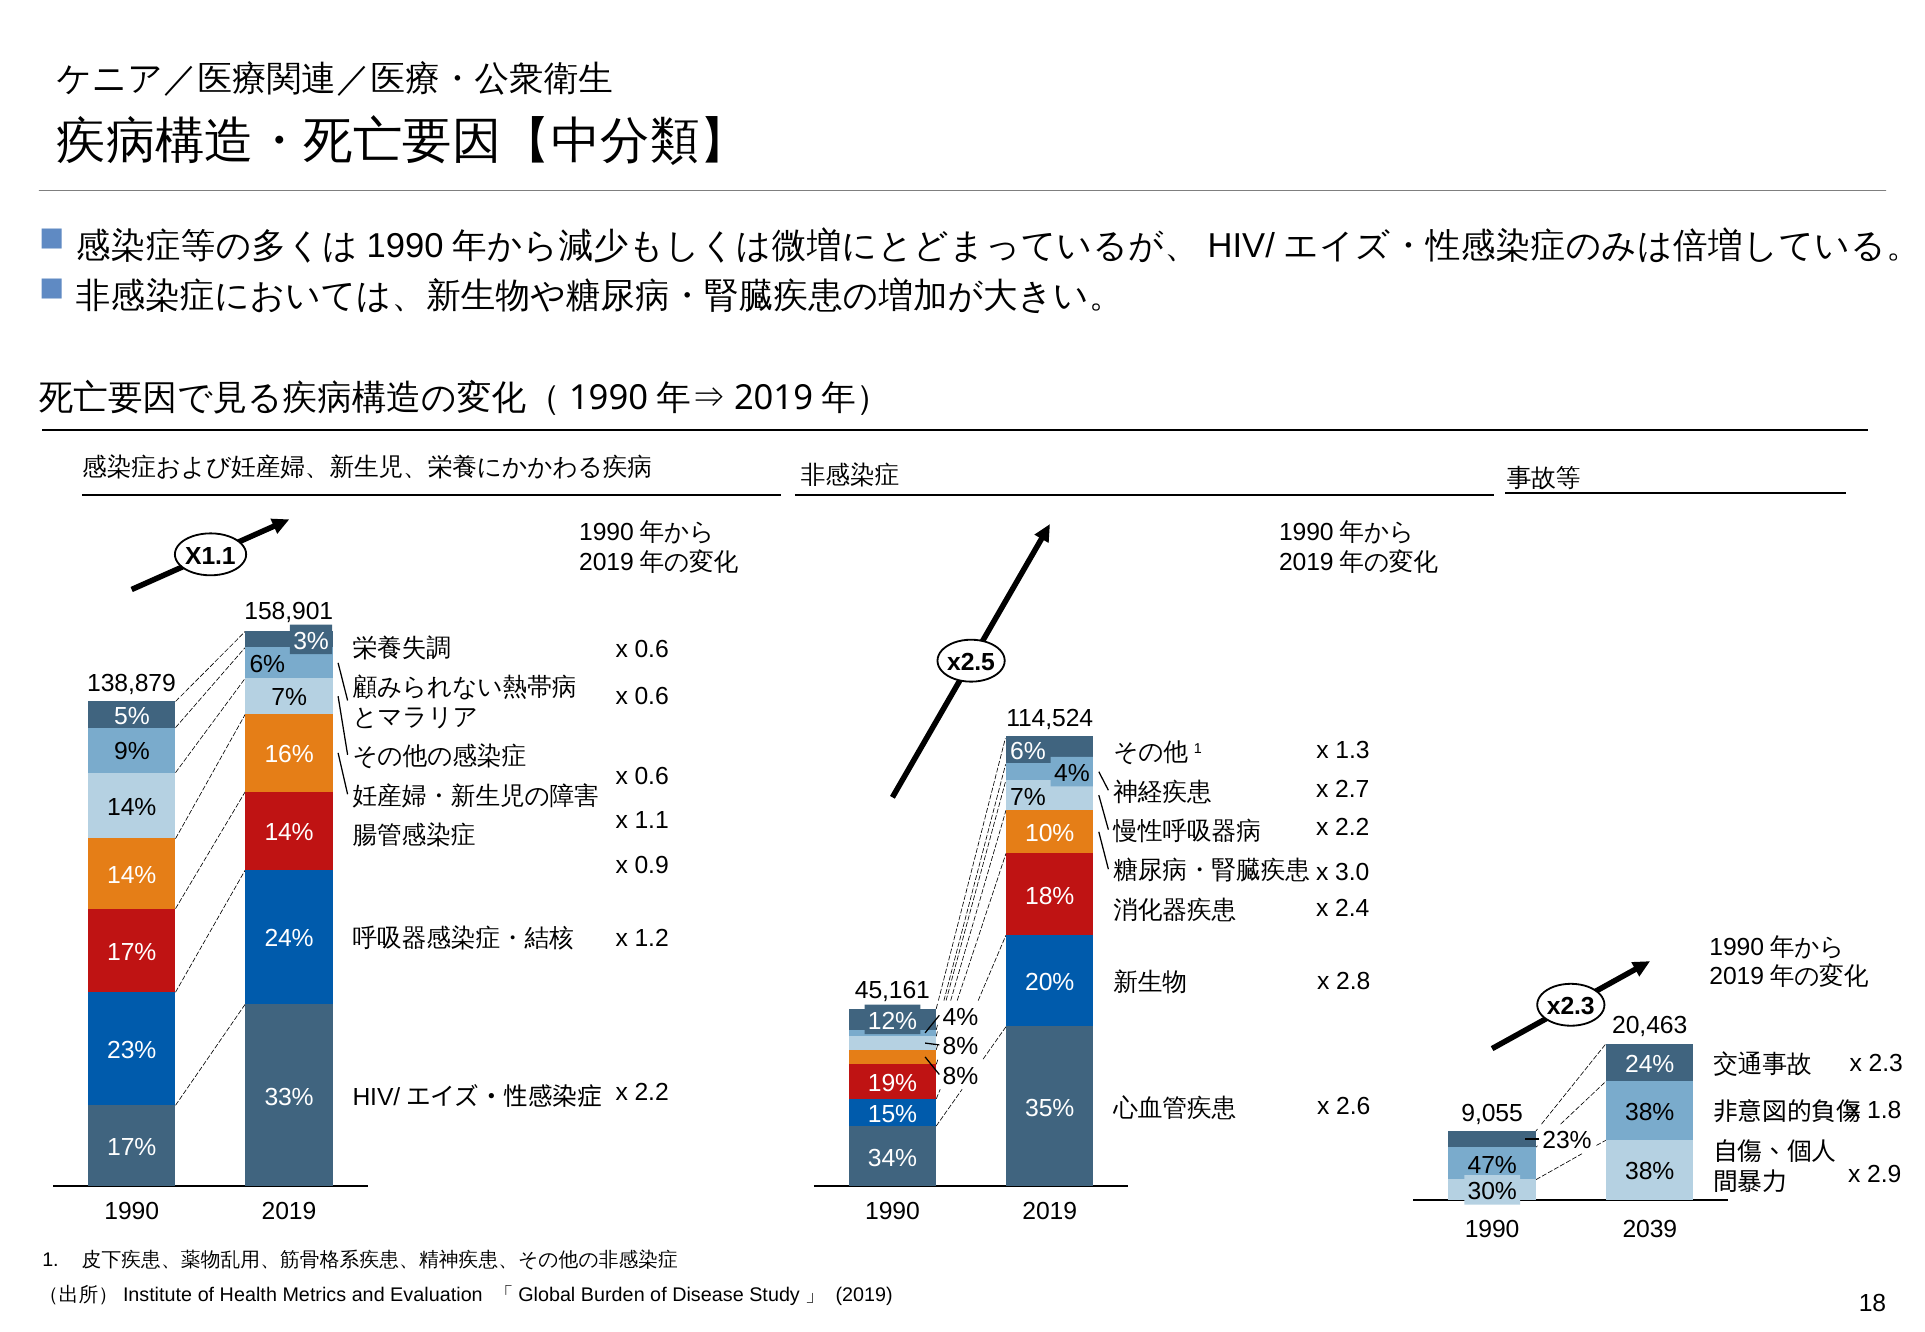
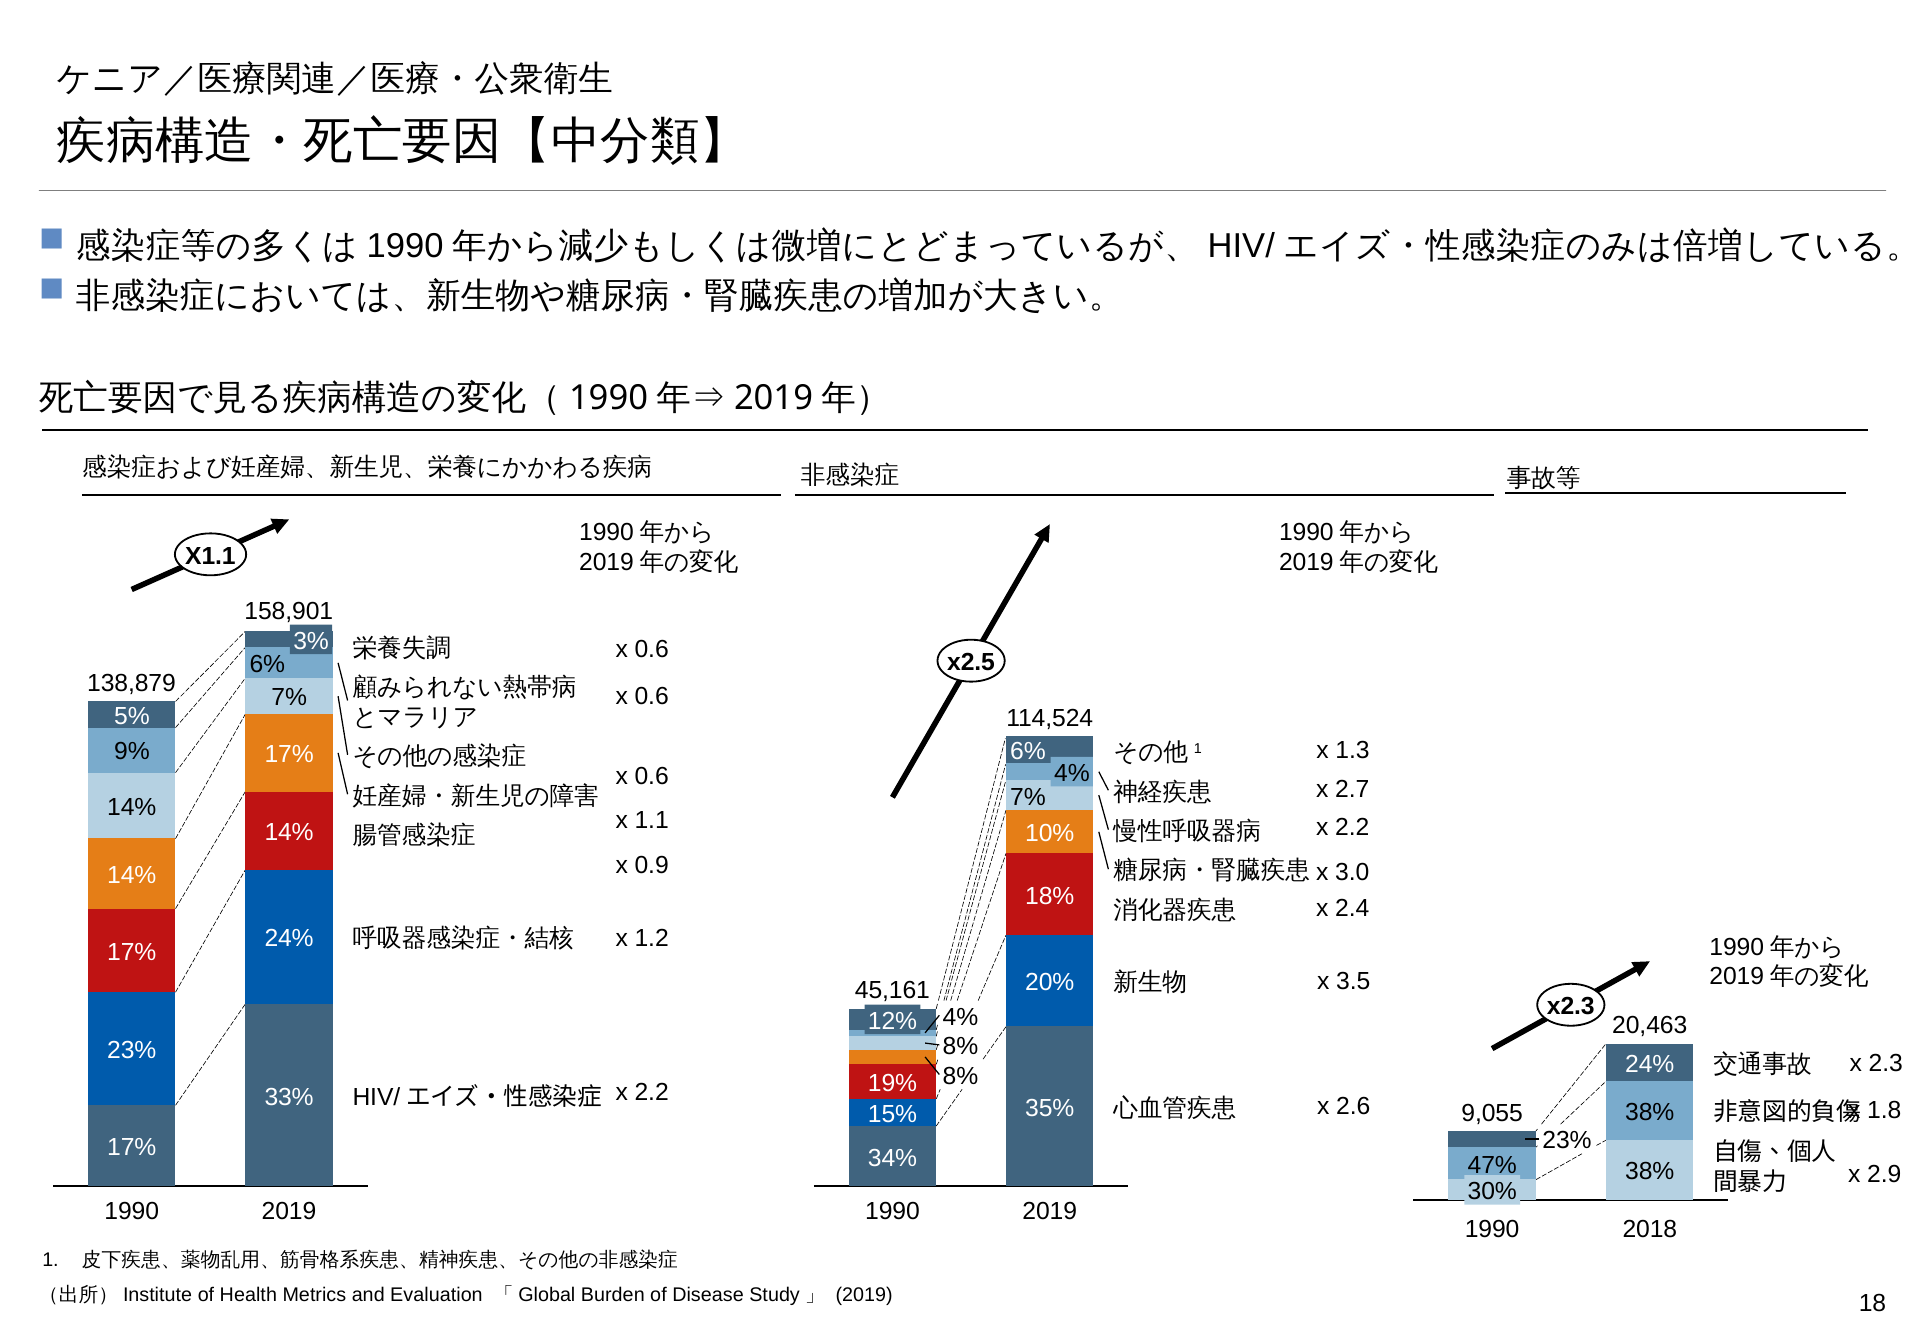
16% at (289, 755): 16% -> 17%
2.8: 2.8 -> 3.5
2039: 2039 -> 2018
